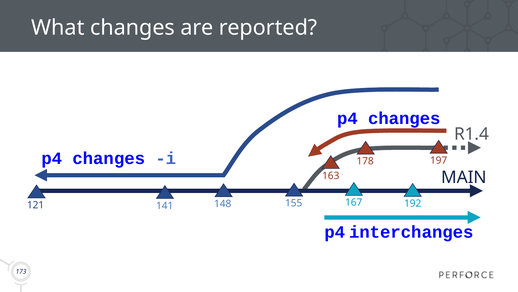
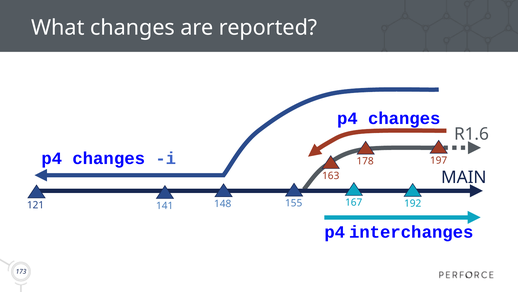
R1.4: R1.4 -> R1.6
